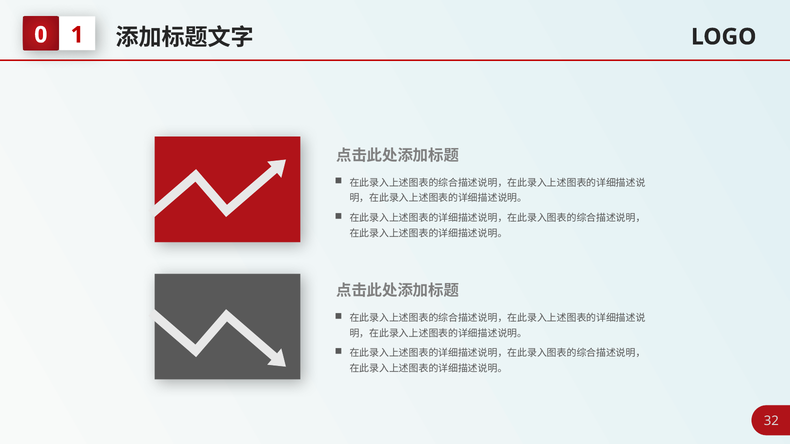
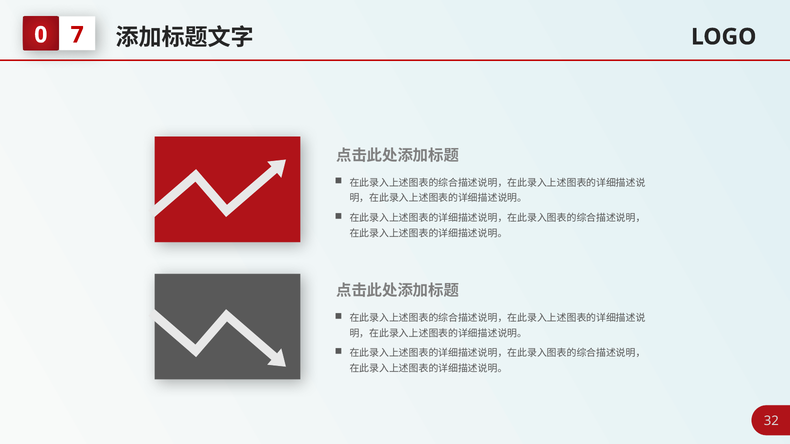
1: 1 -> 7
